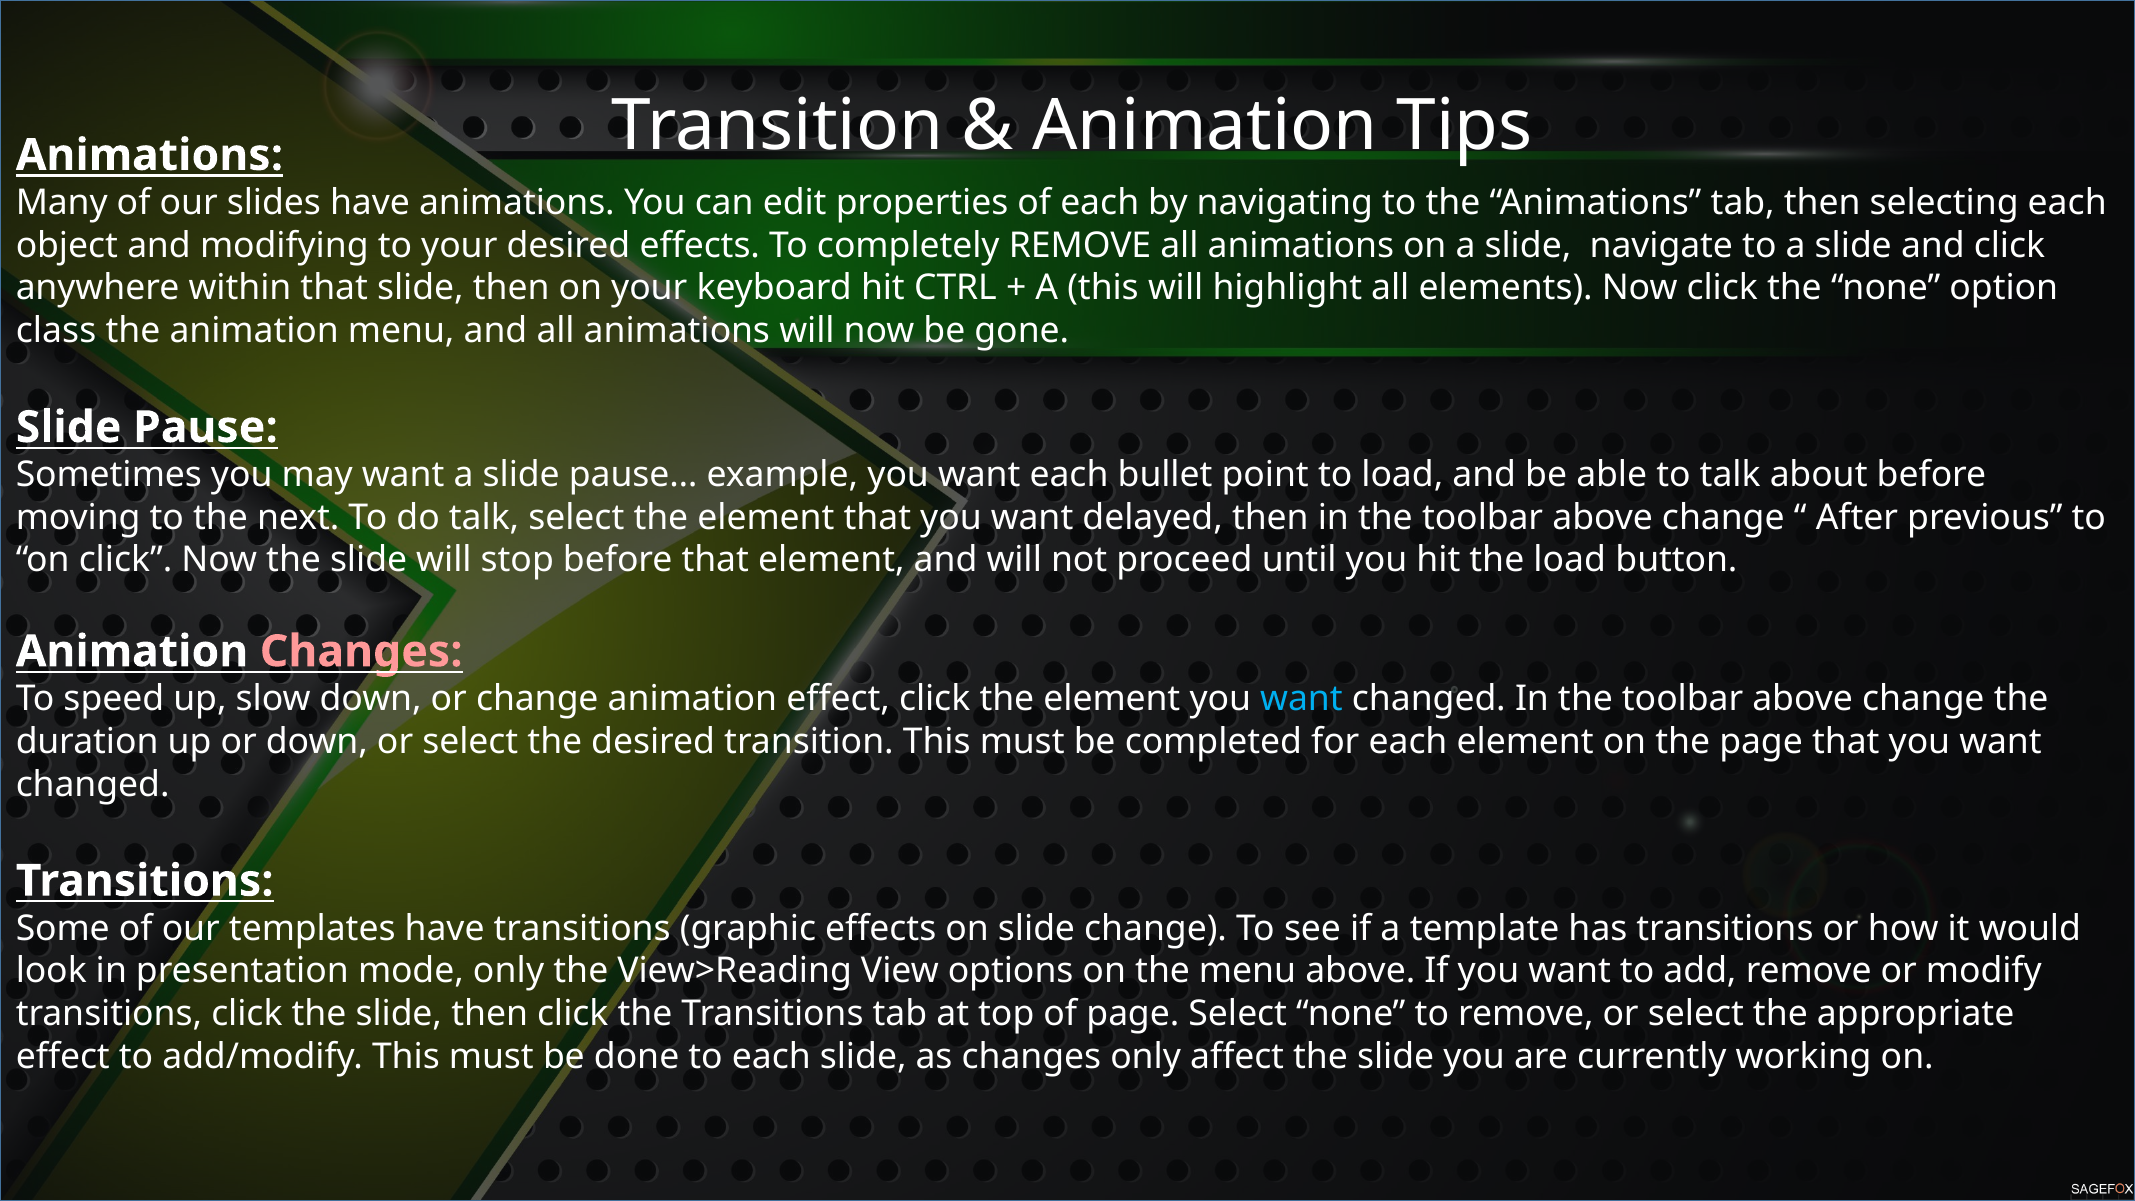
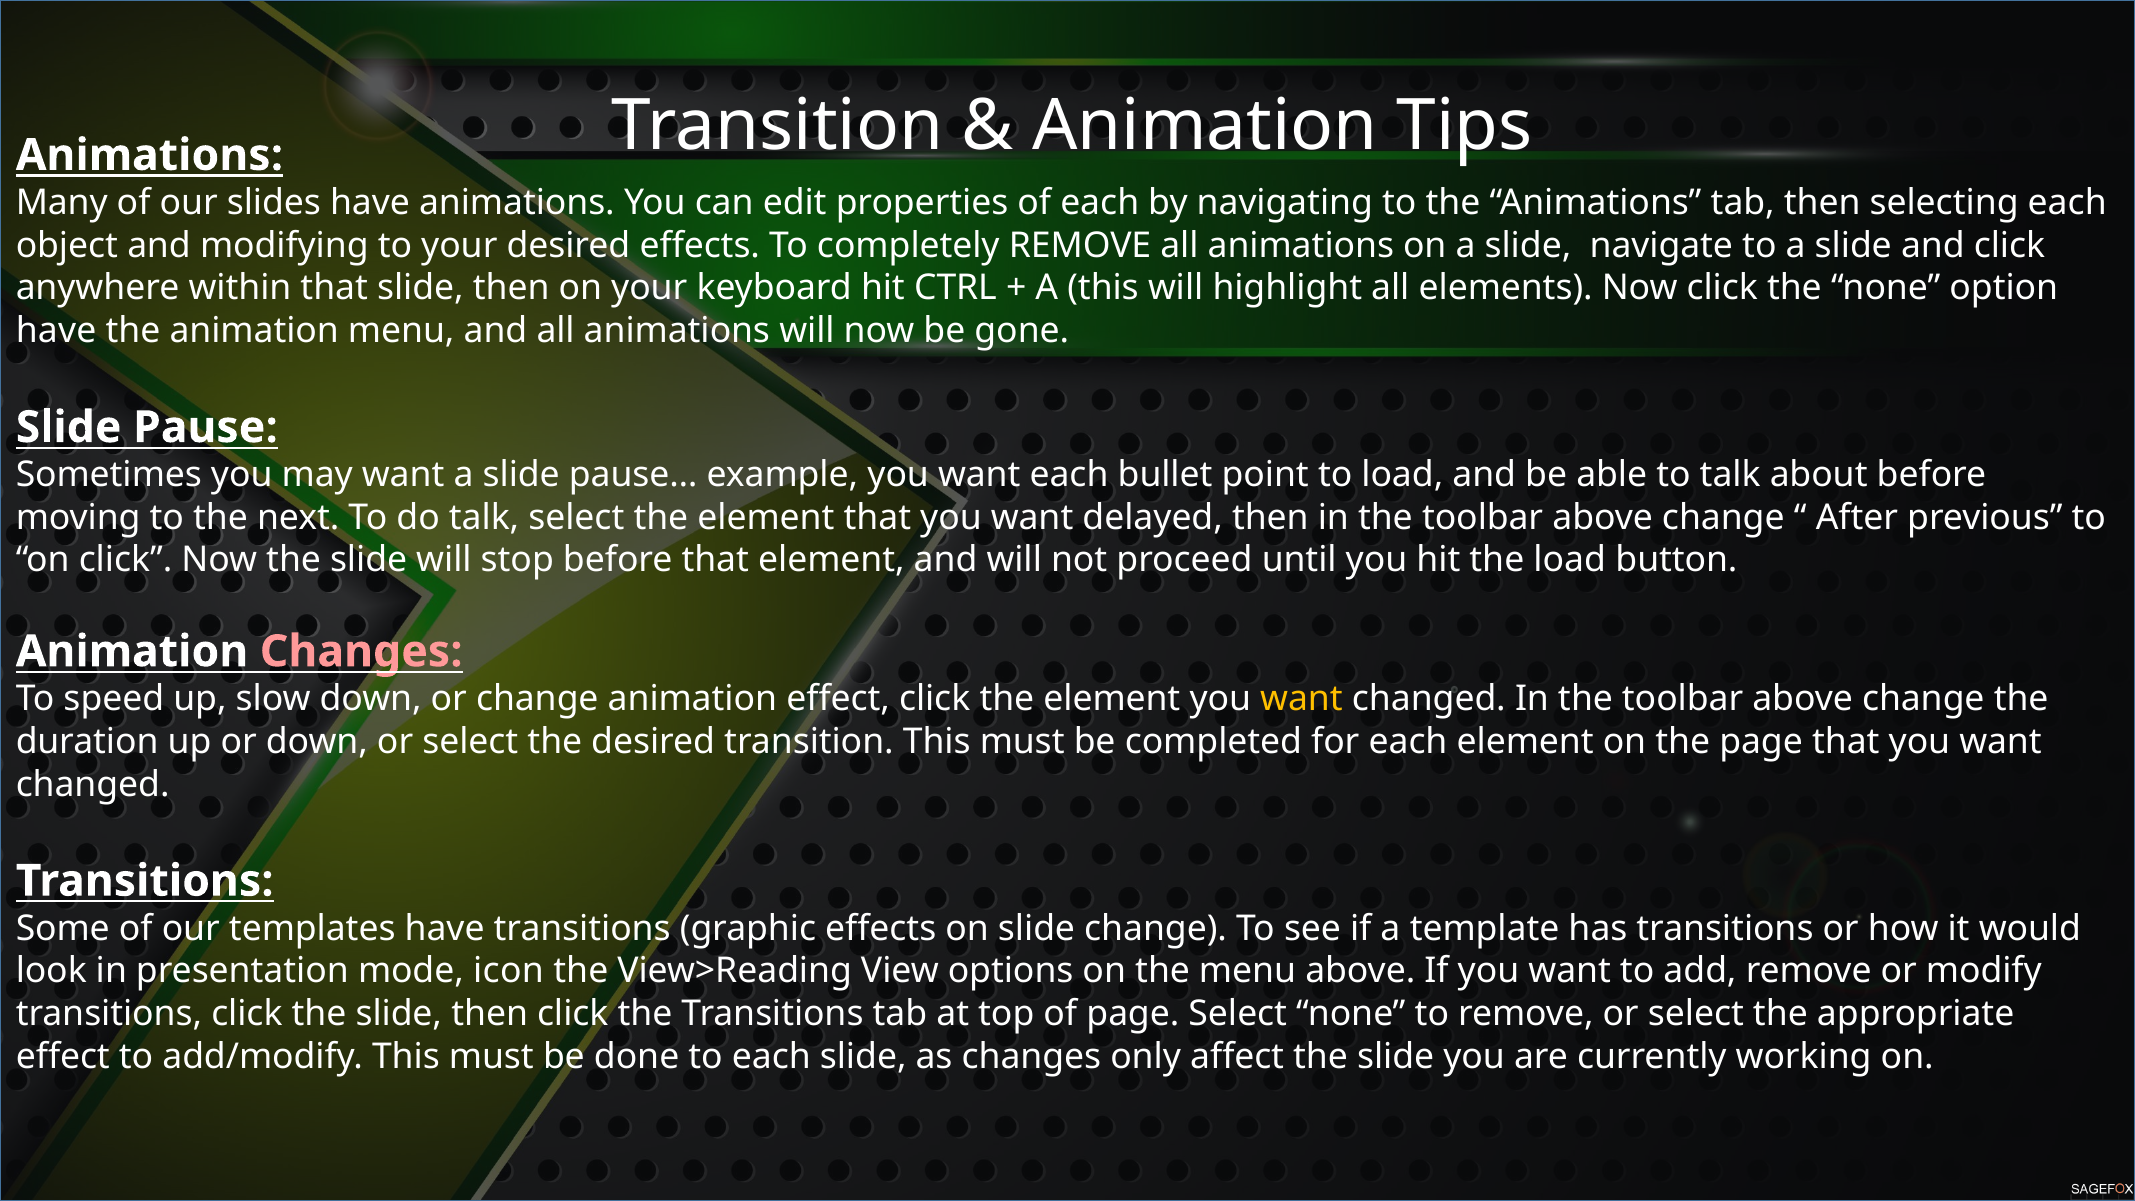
class at (56, 331): class -> have
want at (1301, 699) colour: light blue -> yellow
mode only: only -> icon
